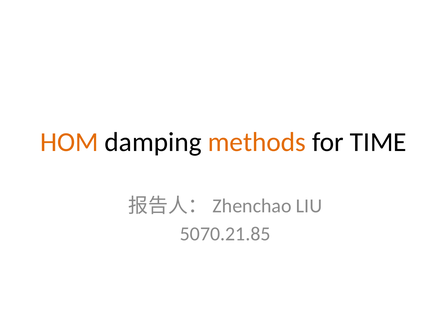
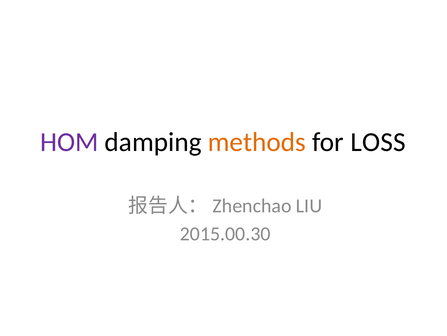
HOM colour: orange -> purple
TIME: TIME -> LOSS
5070.21.85: 5070.21.85 -> 2015.00.30
